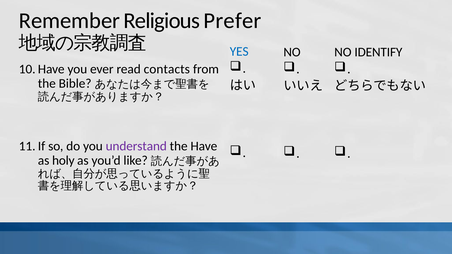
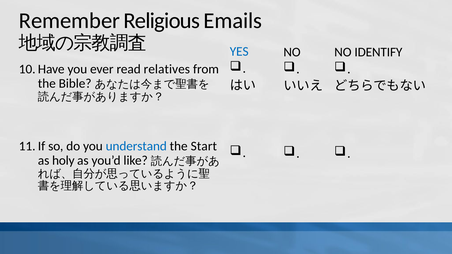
Prefer: Prefer -> Emails
contacts: contacts -> relatives
understand colour: purple -> blue
Have: Have -> Start
